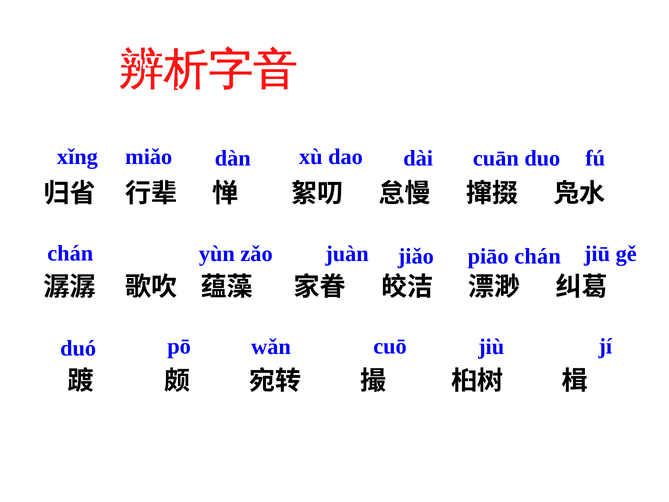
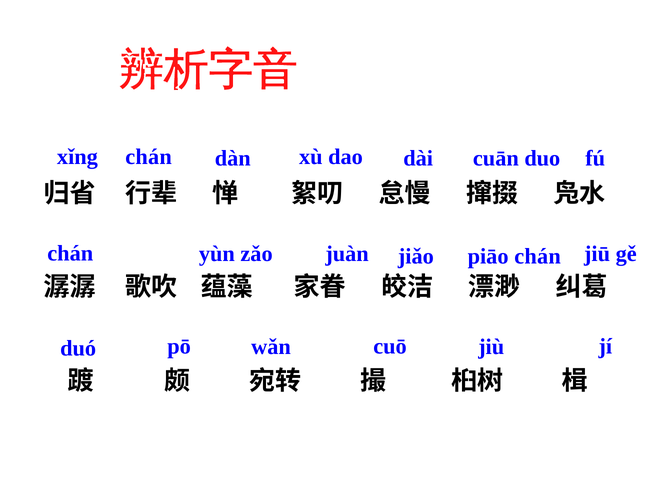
xǐng miǎo: miǎo -> chán
